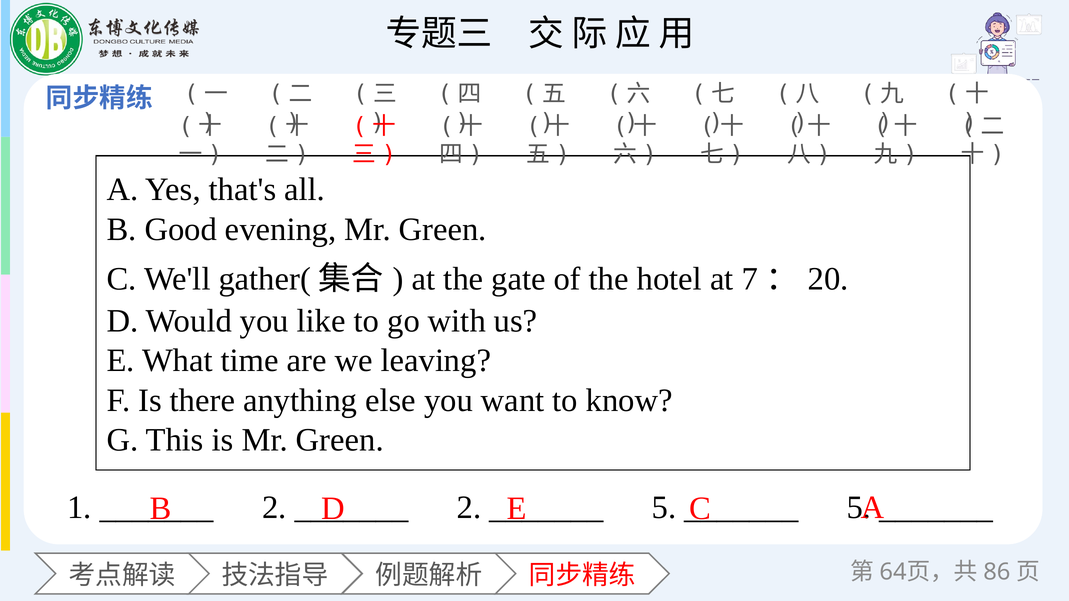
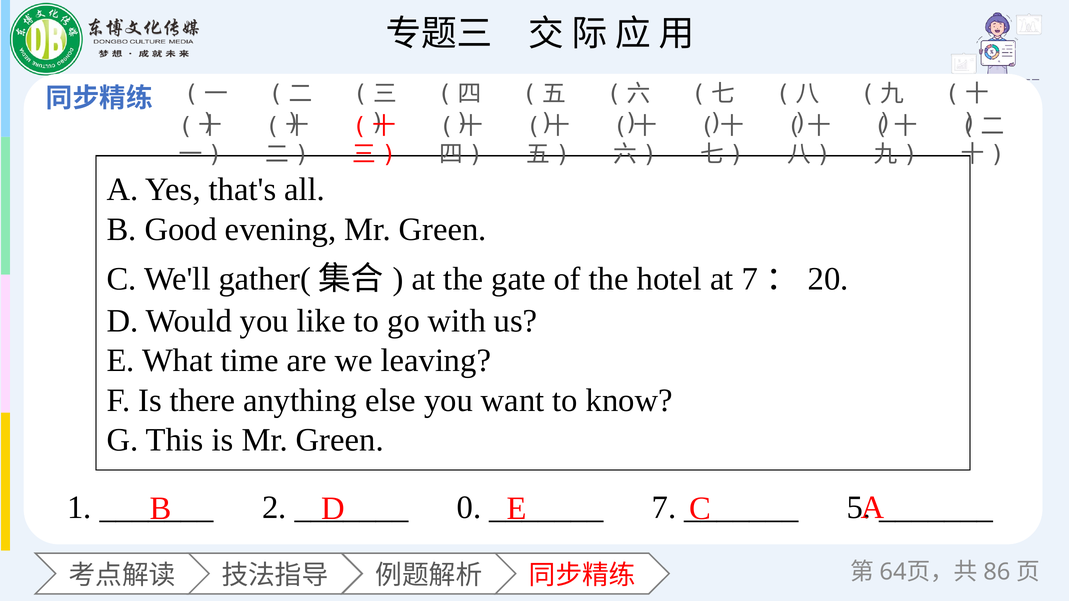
2 at (469, 508): 2 -> 0
5 at (664, 508): 5 -> 7
